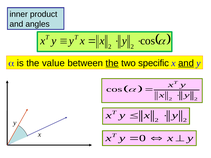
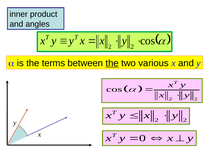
value: value -> terms
specific: specific -> various
and at (186, 63) underline: present -> none
